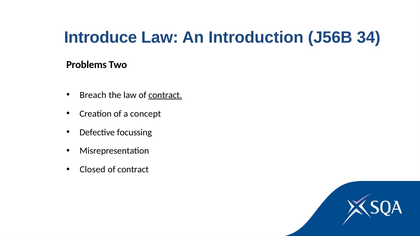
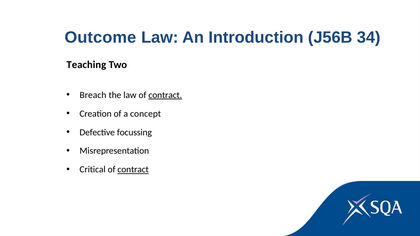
Introduce: Introduce -> Outcome
Problems: Problems -> Teaching
Closed: Closed -> Critical
contract at (133, 170) underline: none -> present
